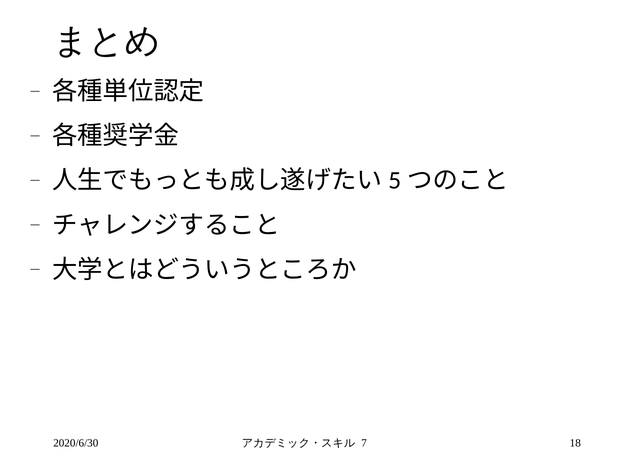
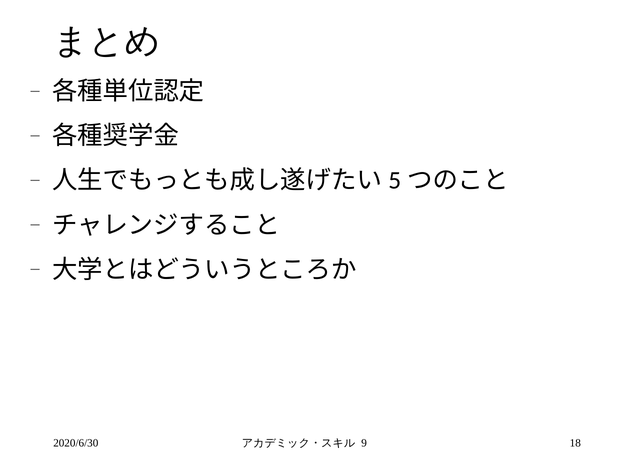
7: 7 -> 9
